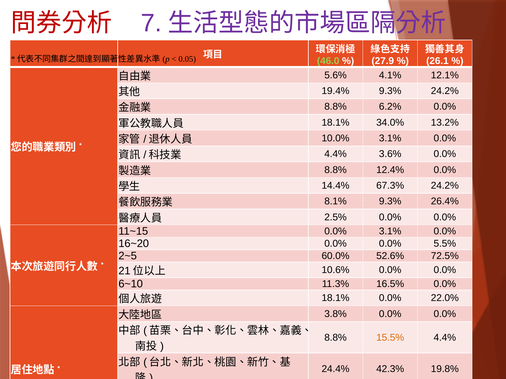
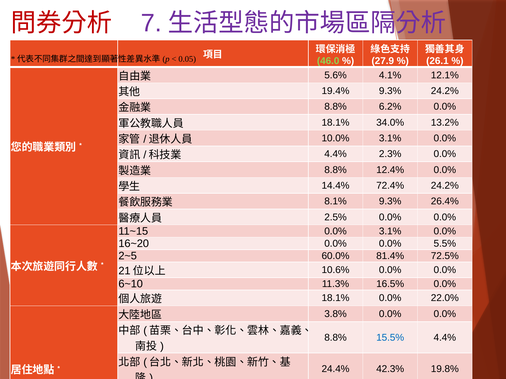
3.6%: 3.6% -> 2.3%
67.3%: 67.3% -> 72.4%
52.6%: 52.6% -> 81.4%
15.5% colour: orange -> blue
